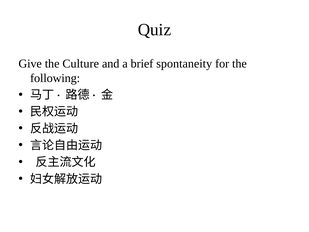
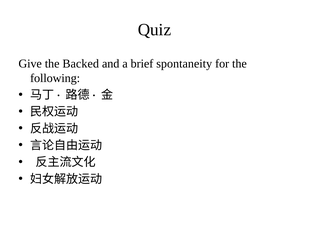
Culture: Culture -> Backed
